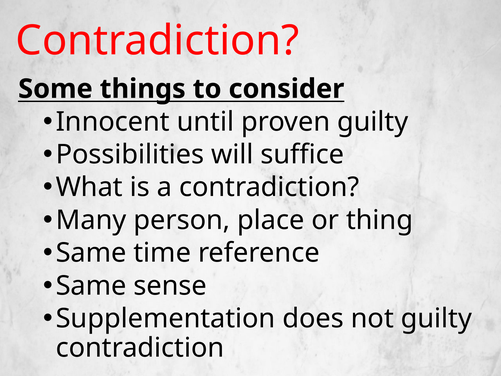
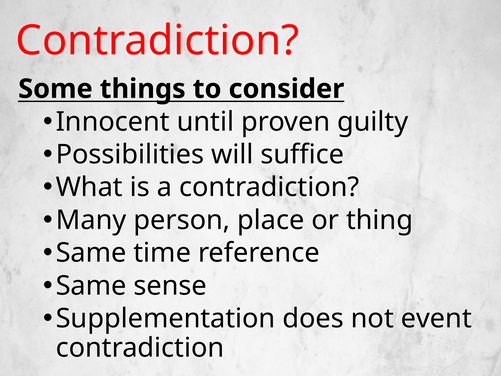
not guilty: guilty -> event
